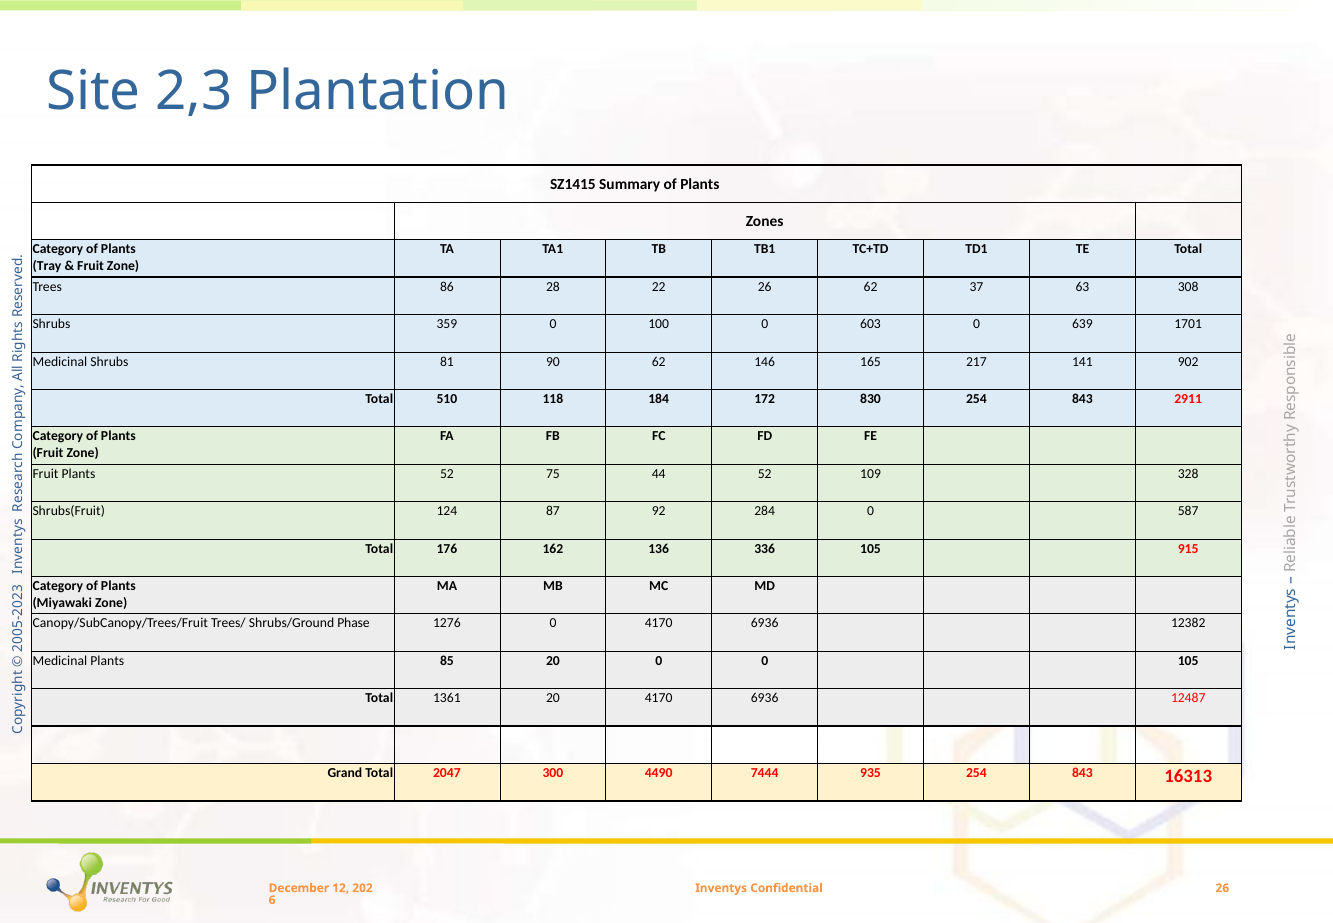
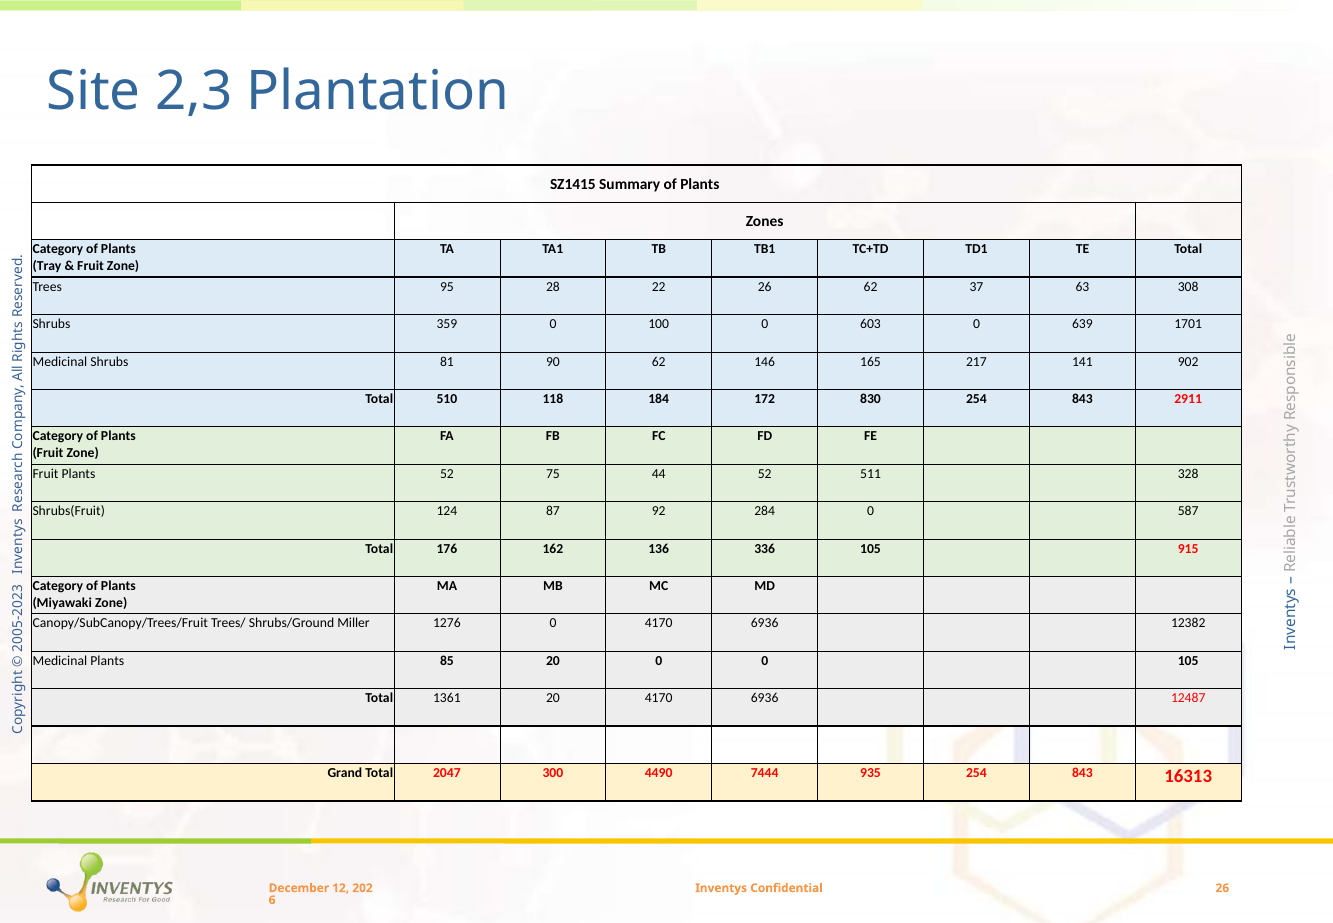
86: 86 -> 95
109: 109 -> 511
Phase: Phase -> Miller
